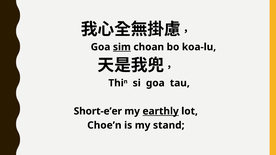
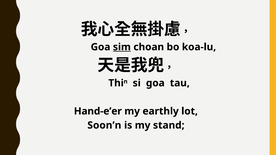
Short-e’er: Short-e’er -> Hand-e’er
earthly underline: present -> none
Choe’n: Choe’n -> Soon’n
